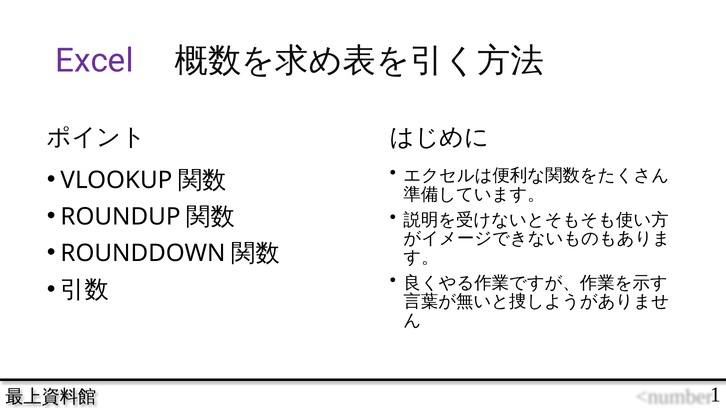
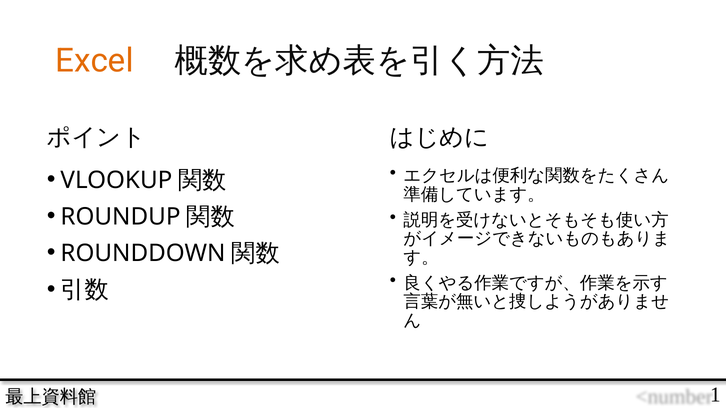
Excel colour: purple -> orange
